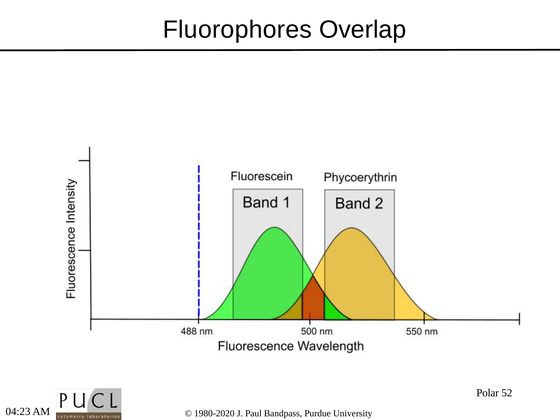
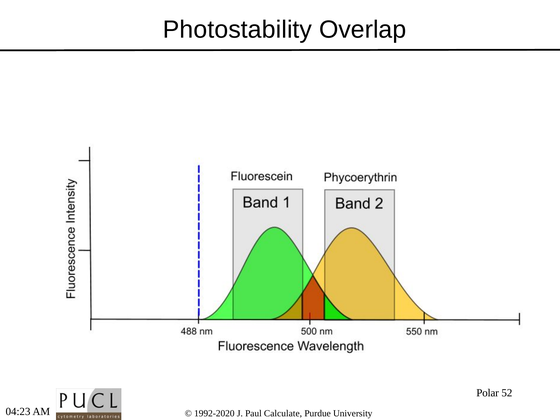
Fluorophores: Fluorophores -> Photostability
1980-2020: 1980-2020 -> 1992-2020
Bandpass: Bandpass -> Calculate
